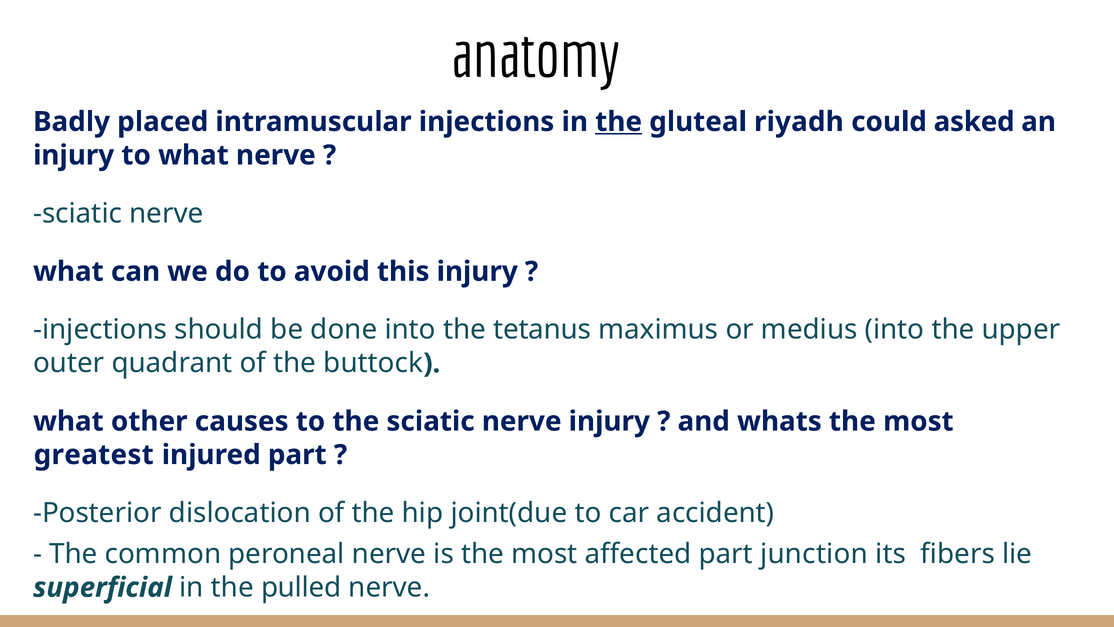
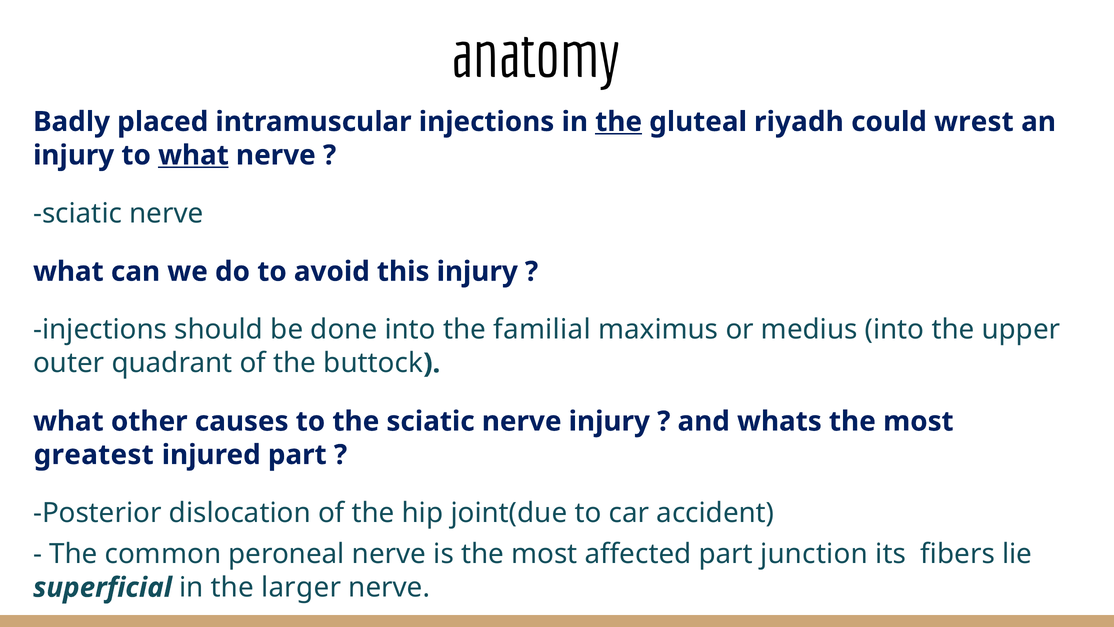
asked: asked -> wrest
what at (193, 155) underline: none -> present
tetanus: tetanus -> familial
pulled: pulled -> larger
